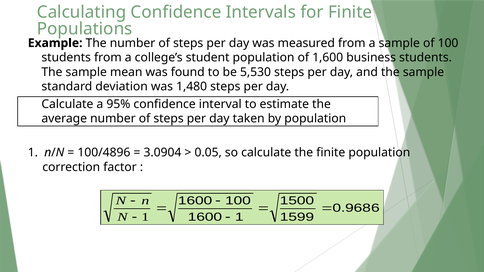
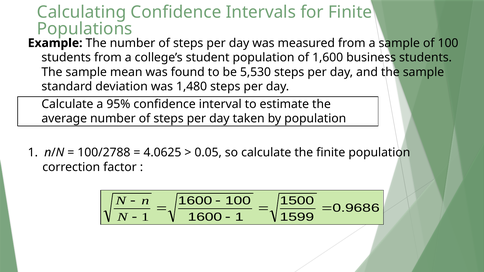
100/4896: 100/4896 -> 100/2788
3.0904: 3.0904 -> 4.0625
